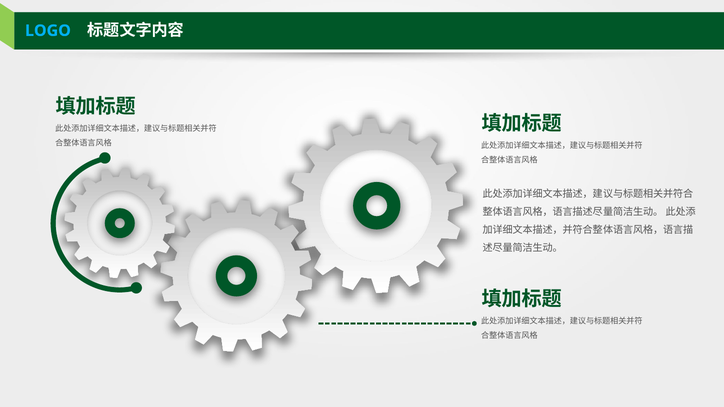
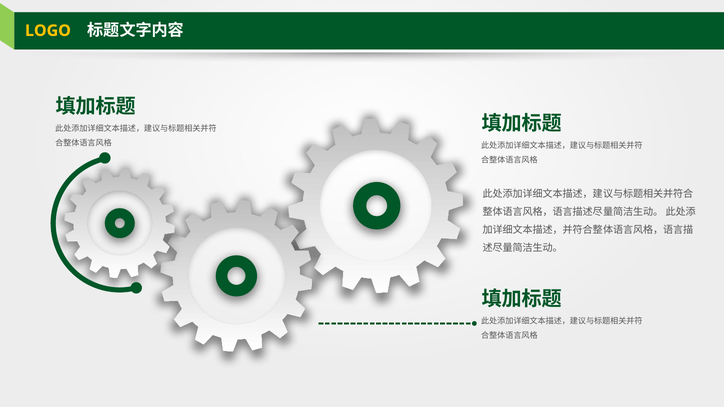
LOGO colour: light blue -> yellow
